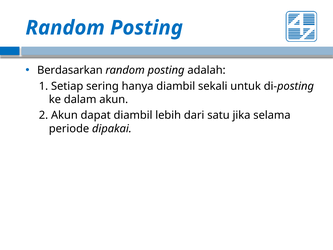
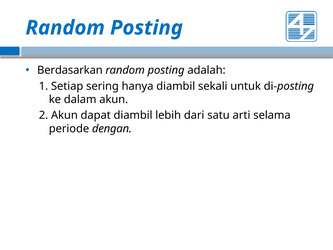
jika: jika -> arti
dipakai: dipakai -> dengan
